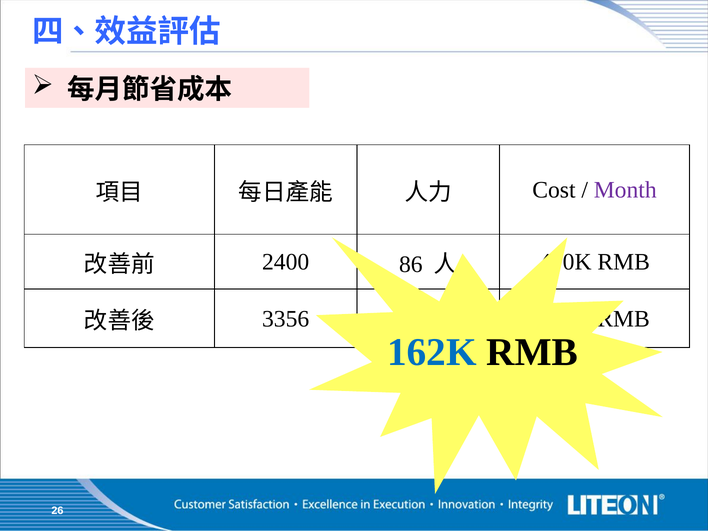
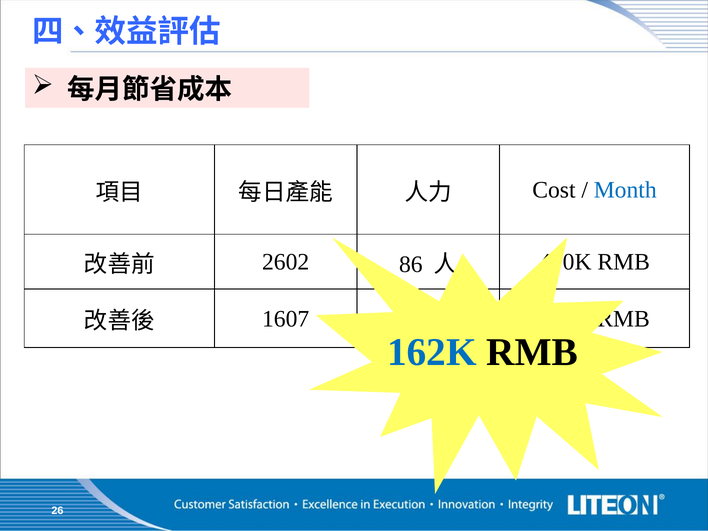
Month colour: purple -> blue
2400: 2400 -> 2602
3356: 3356 -> 1607
